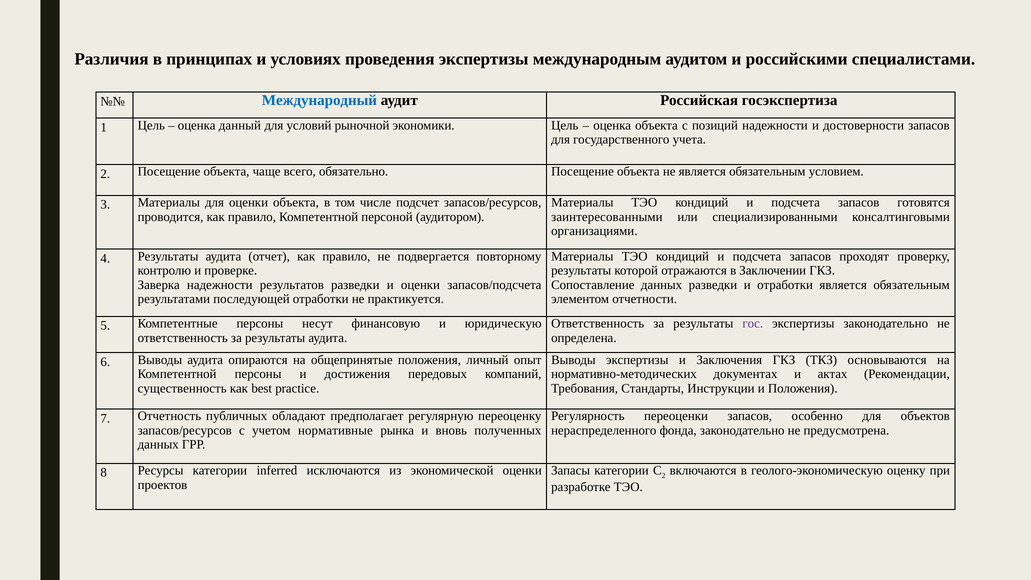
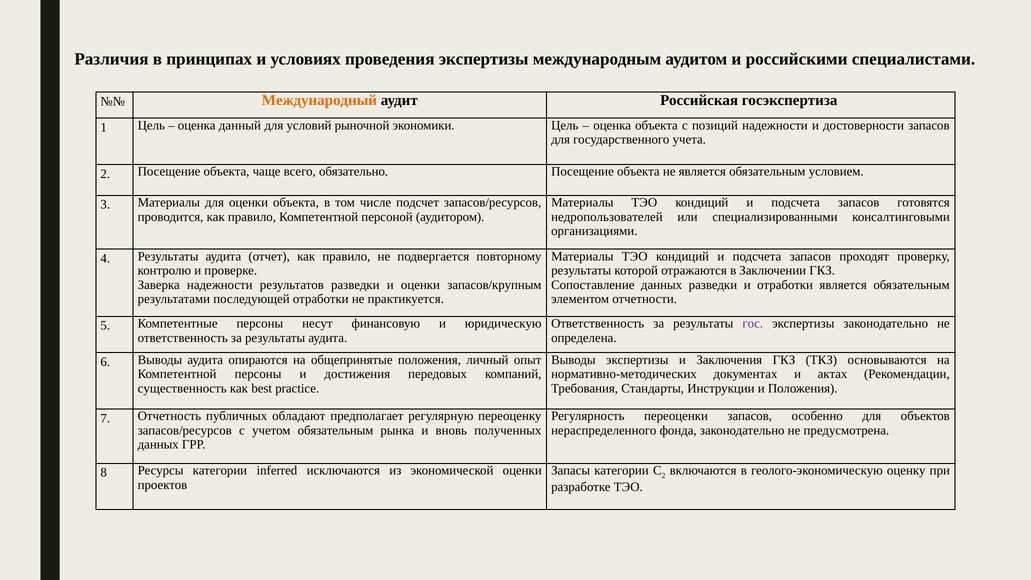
Международный colour: blue -> orange
заинтересованными: заинтересованными -> недропользователей
запасов/подсчета: запасов/подсчета -> запасов/крупным
учетом нормативные: нормативные -> обязательным
